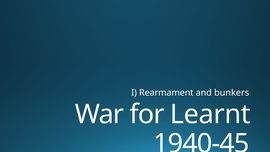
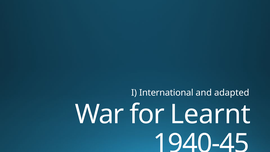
Rearmament: Rearmament -> International
bunkers: bunkers -> adapted
